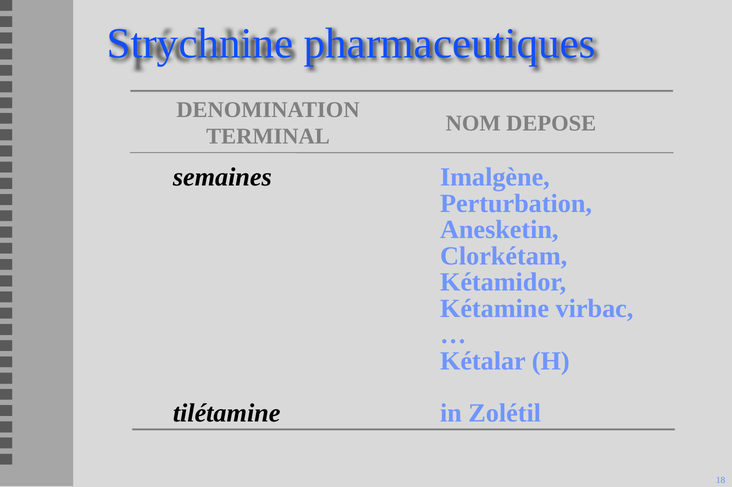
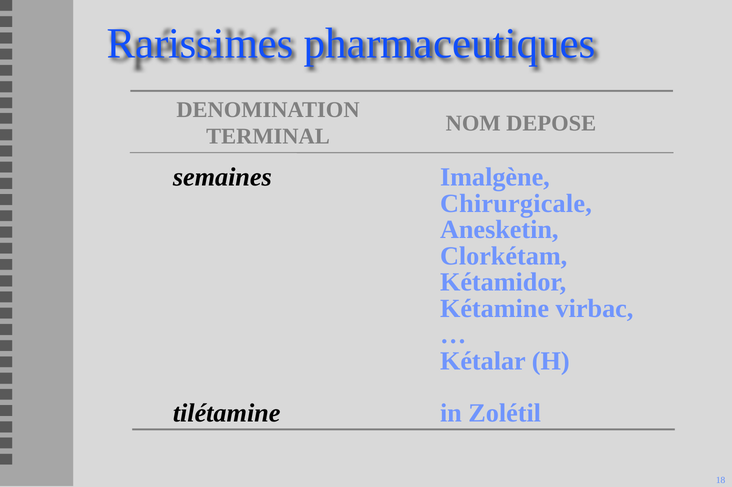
Strychnine: Strychnine -> Rarissimes
Perturbation: Perturbation -> Chirurgicale
